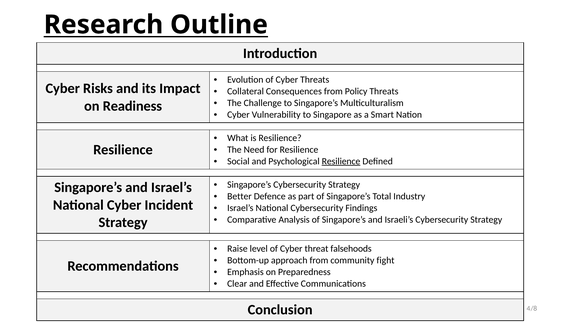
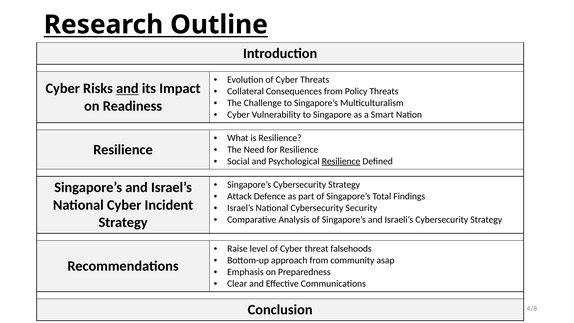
and at (127, 88) underline: none -> present
Better: Better -> Attack
Industry: Industry -> Findings
Findings: Findings -> Security
fight: fight -> asap
